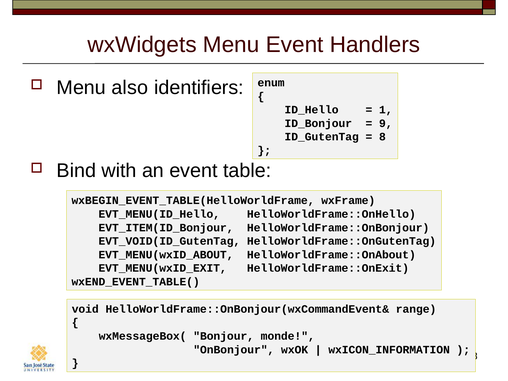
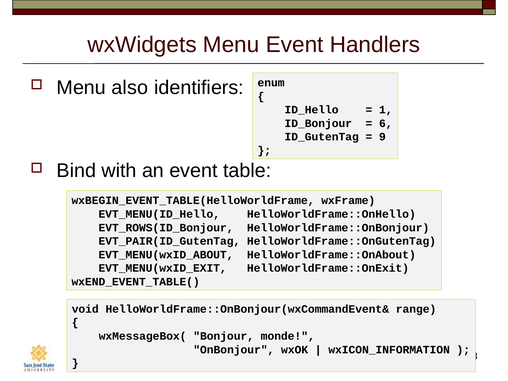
9: 9 -> 6
8 at (382, 137): 8 -> 9
EVT_ITEM(ID_Bonjour: EVT_ITEM(ID_Bonjour -> EVT_ROWS(ID_Bonjour
EVT_VOID(ID_GutenTag: EVT_VOID(ID_GutenTag -> EVT_PAIR(ID_GutenTag
